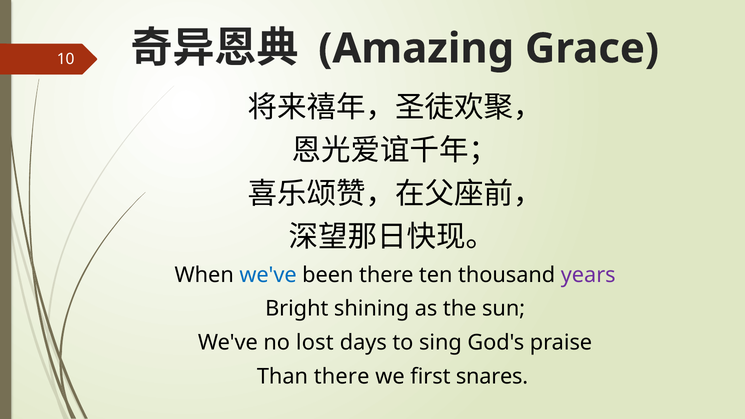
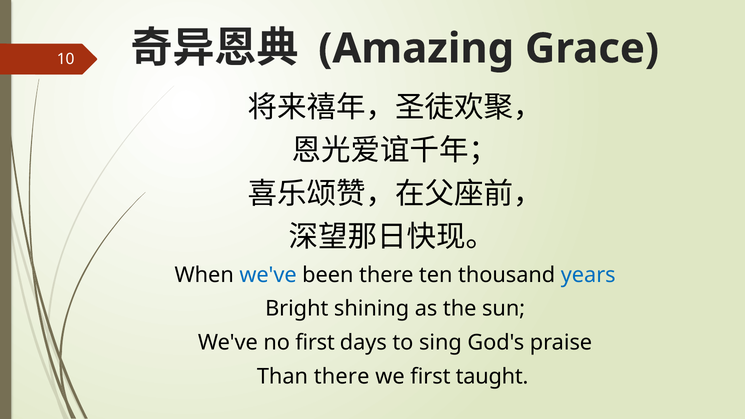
years colour: purple -> blue
no lost: lost -> first
snares: snares -> taught
